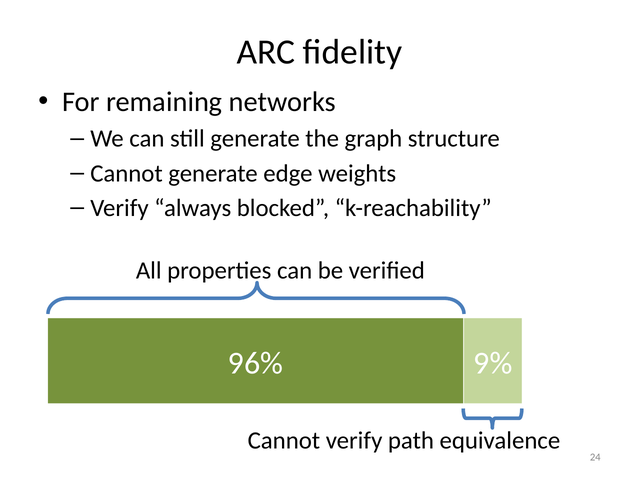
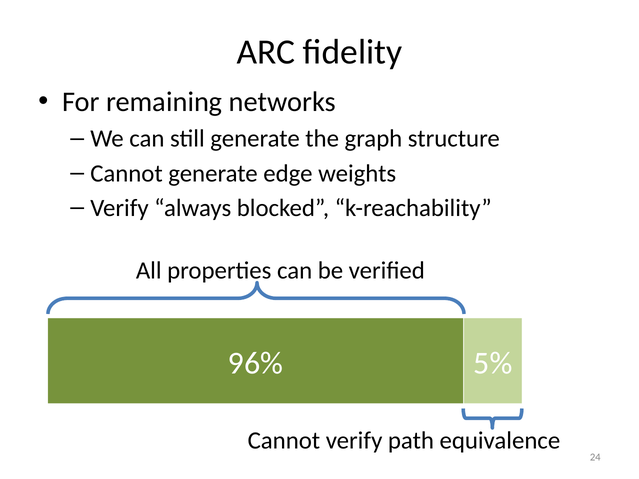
9%: 9% -> 5%
